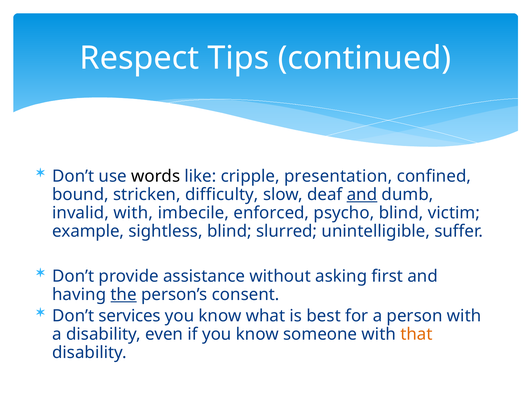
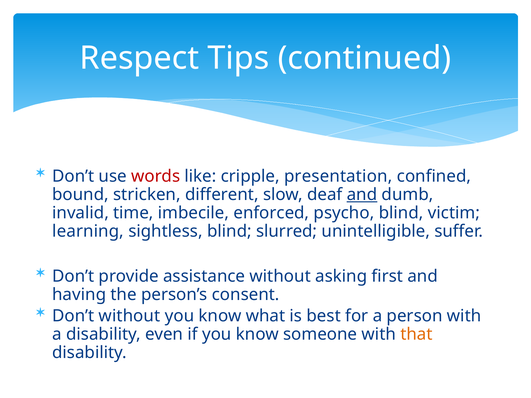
words colour: black -> red
difficulty: difficulty -> different
invalid with: with -> time
example: example -> learning
the underline: present -> none
Don’t services: services -> without
